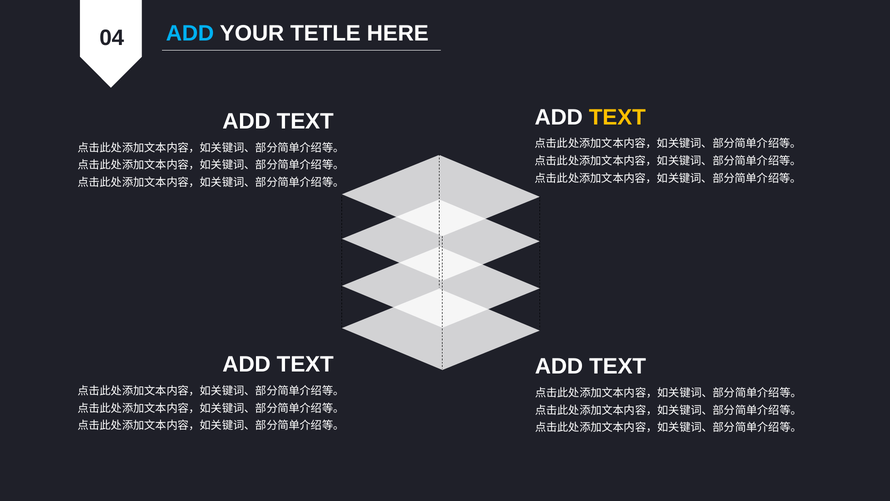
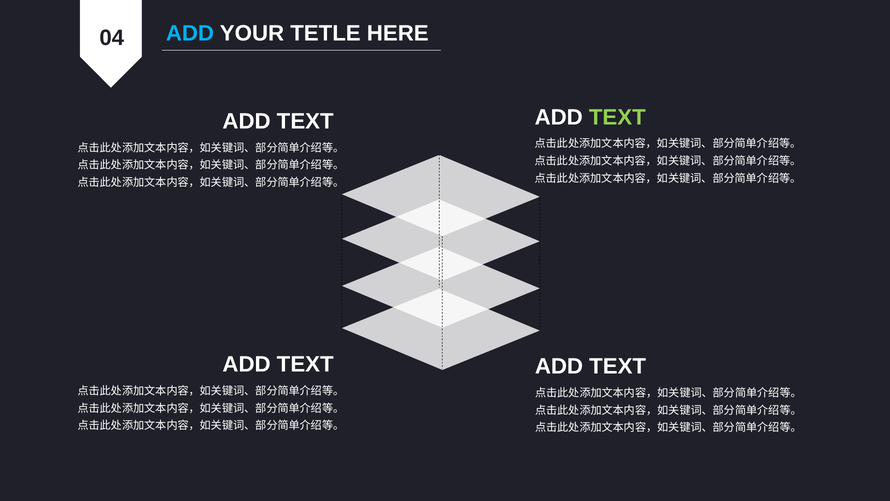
TEXT at (617, 117) colour: yellow -> light green
